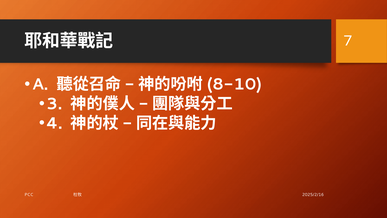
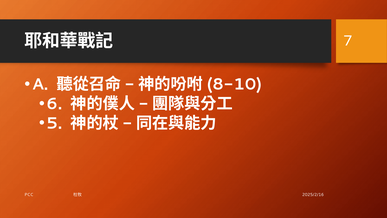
3: 3 -> 6
4: 4 -> 5
